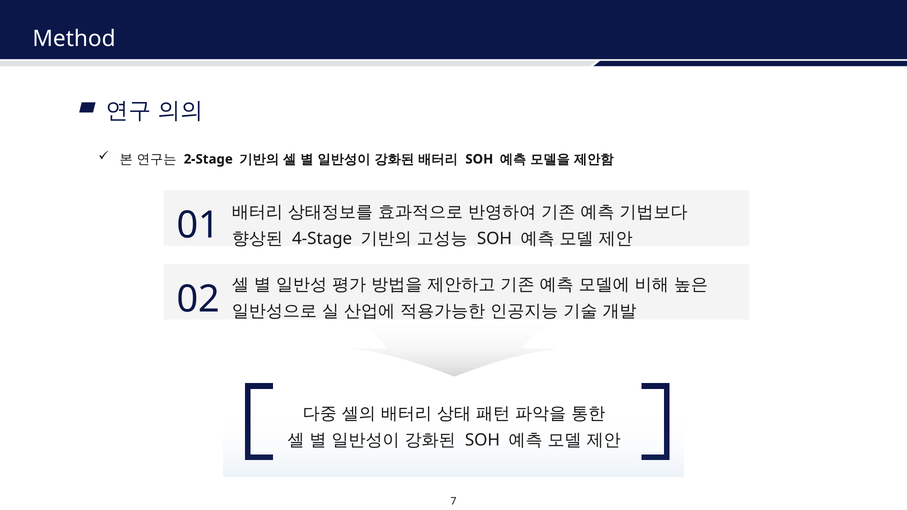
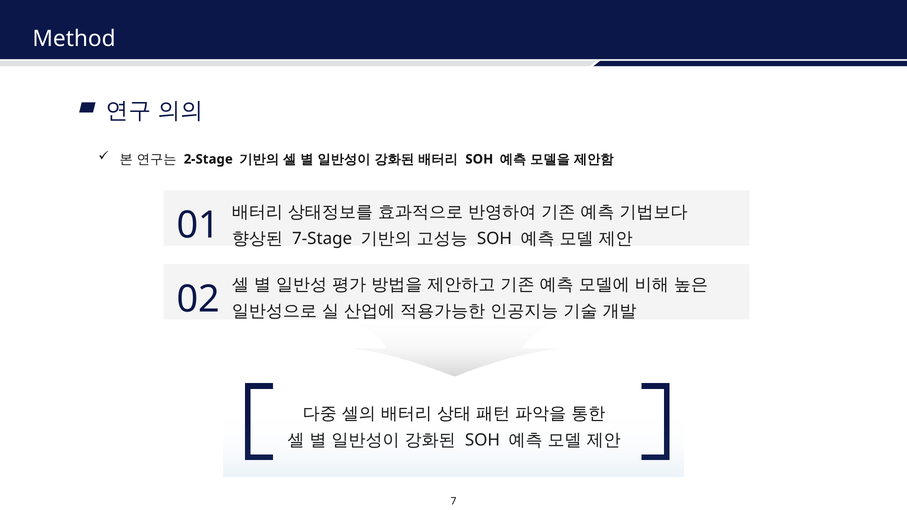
4-Stage: 4-Stage -> 7-Stage
